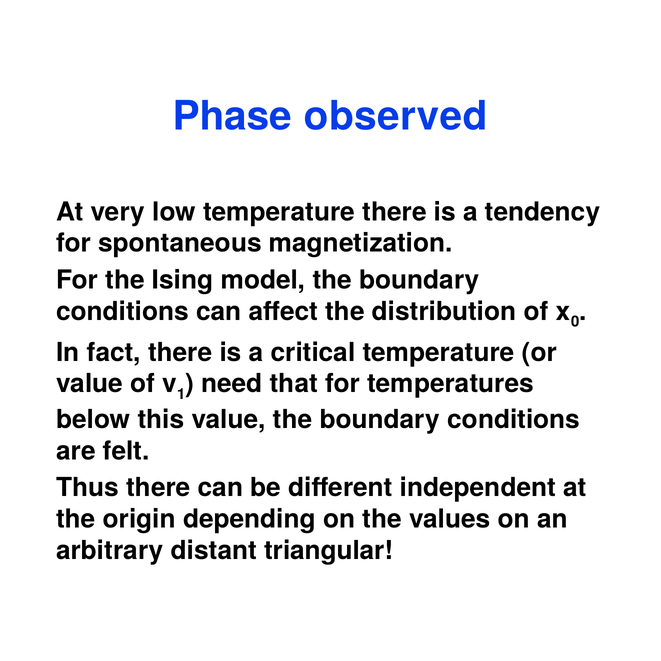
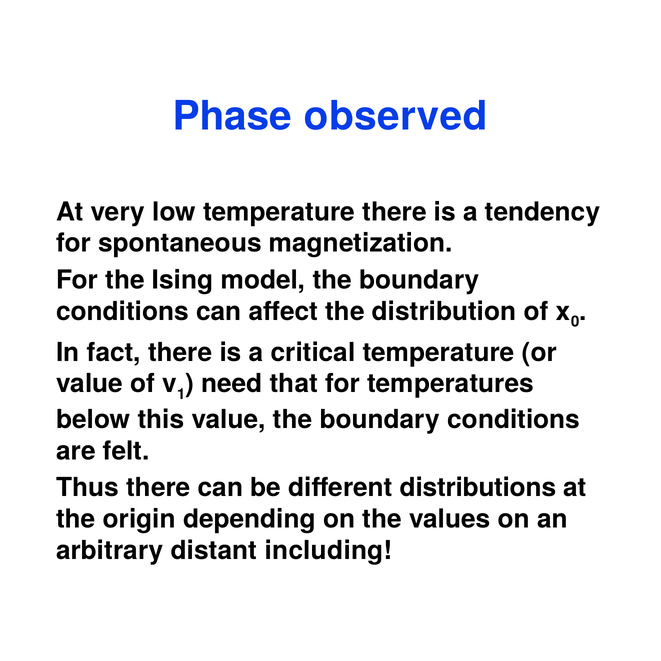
independent: independent -> distributions
triangular: triangular -> including
